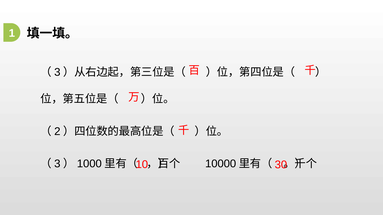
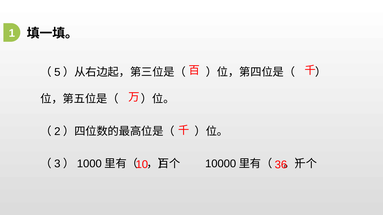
3 at (57, 72): 3 -> 5
30: 30 -> 36
